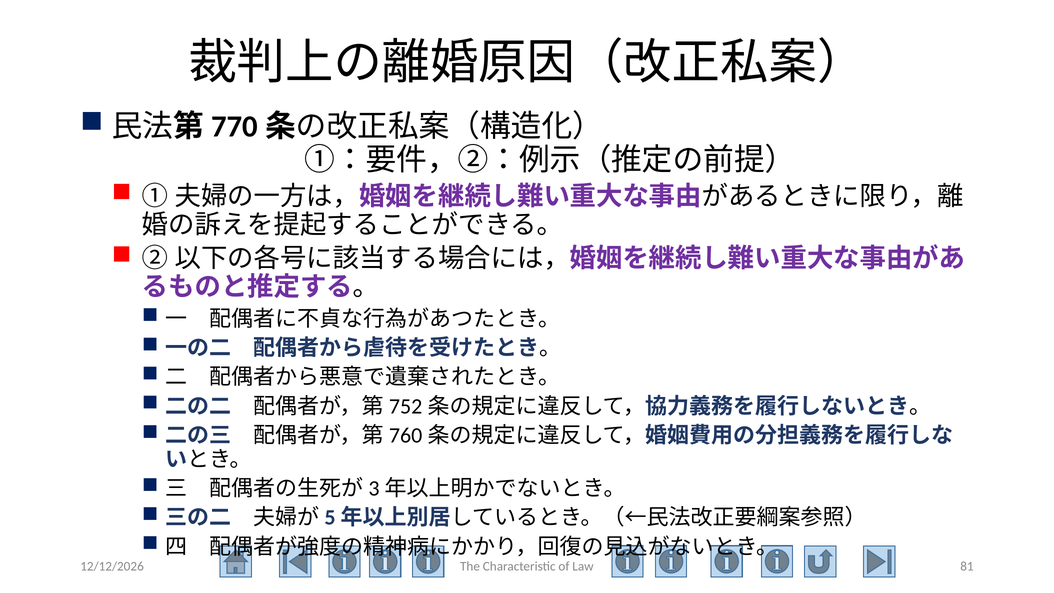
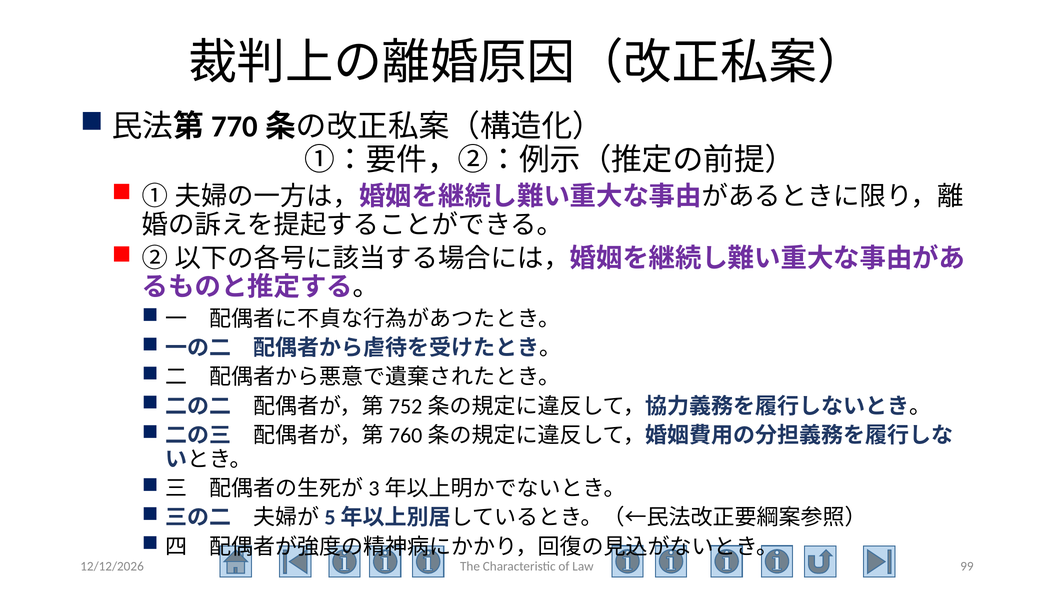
81: 81 -> 99
